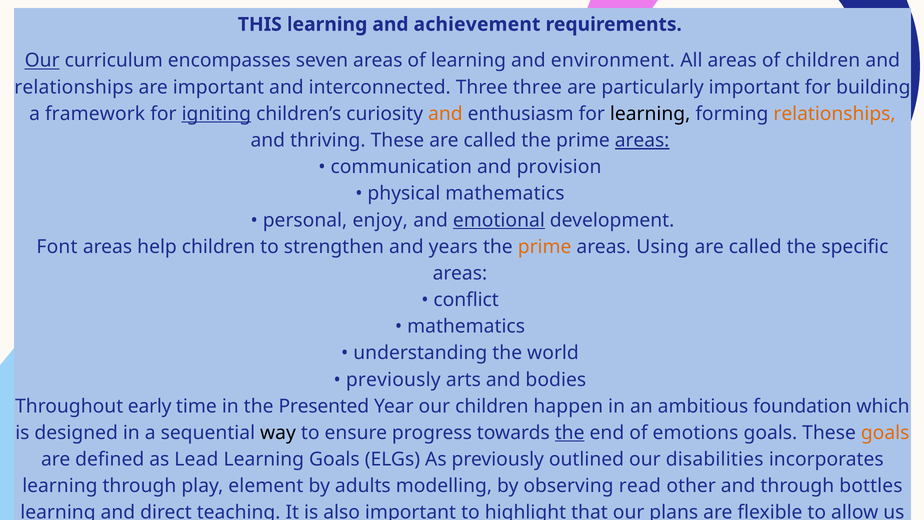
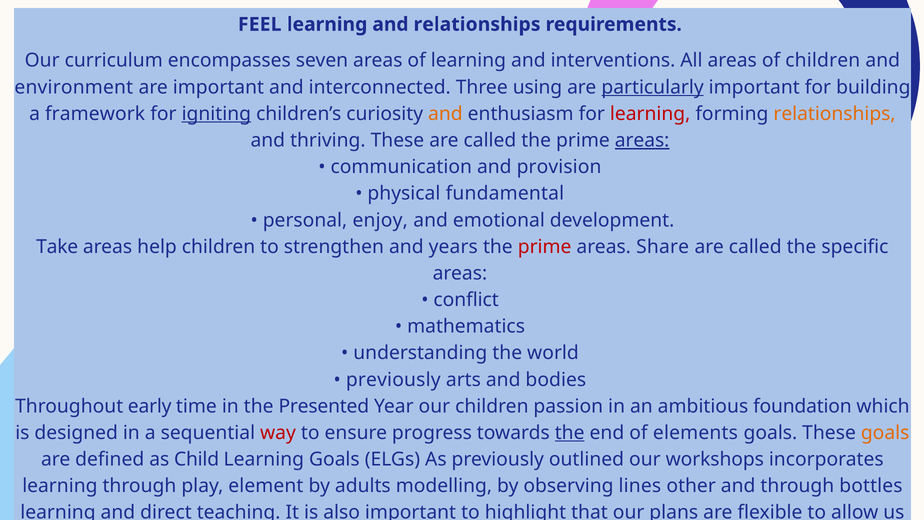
THIS: THIS -> FEEL
and achievement: achievement -> relationships
Our at (42, 61) underline: present -> none
environment: environment -> interventions
relationships at (74, 87): relationships -> environment
Three three: three -> using
particularly underline: none -> present
learning at (650, 114) colour: black -> red
physical mathematics: mathematics -> fundamental
emotional underline: present -> none
Font: Font -> Take
prime at (545, 247) colour: orange -> red
Using: Using -> Share
happen: happen -> passion
way colour: black -> red
emotions: emotions -> elements
Lead: Lead -> Child
disabilities: disabilities -> workshops
read: read -> lines
